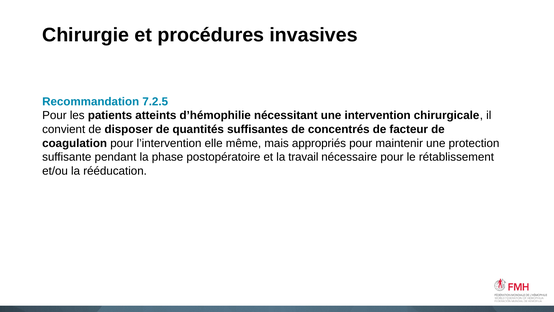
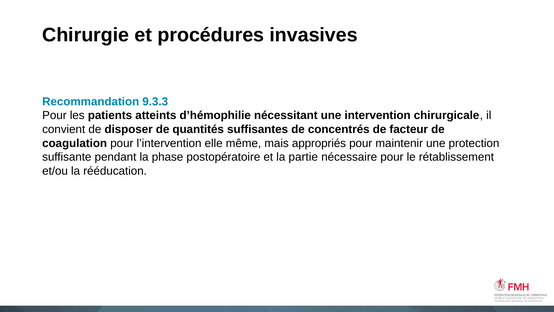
7.2.5: 7.2.5 -> 9.3.3
travail: travail -> partie
